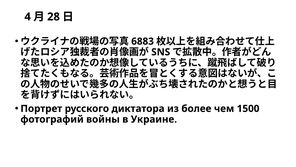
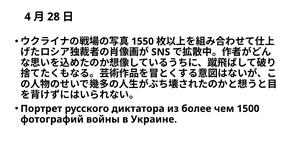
6883: 6883 -> 1550
